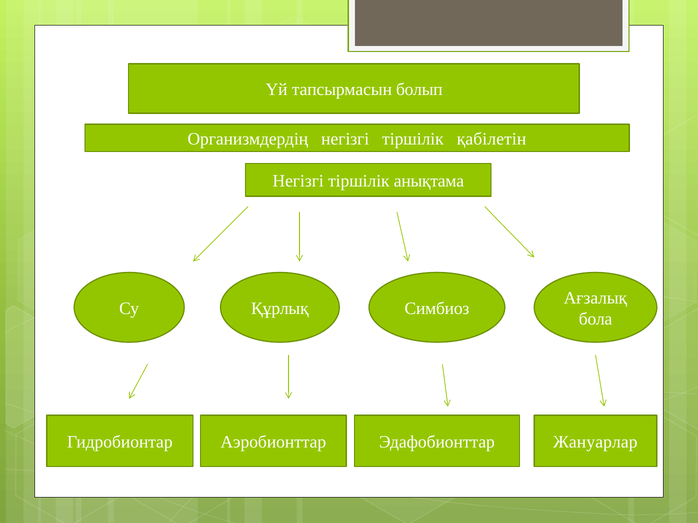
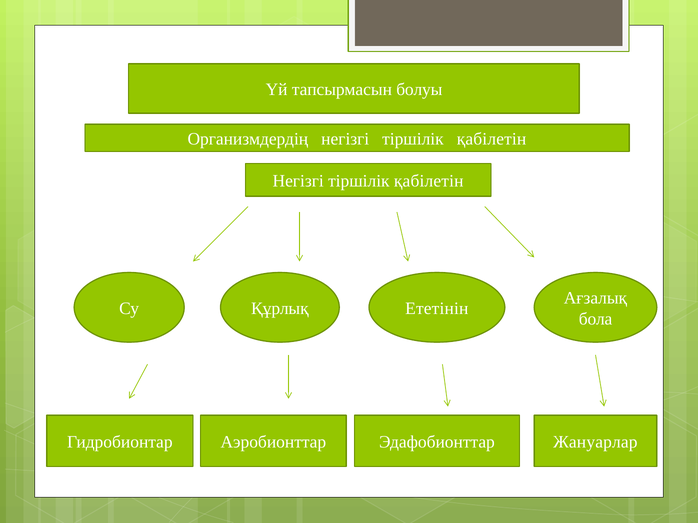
болып: болып -> болуы
анықтама at (429, 181): анықтама -> қабілетін
Симбиоз: Симбиоз -> Ететінін
